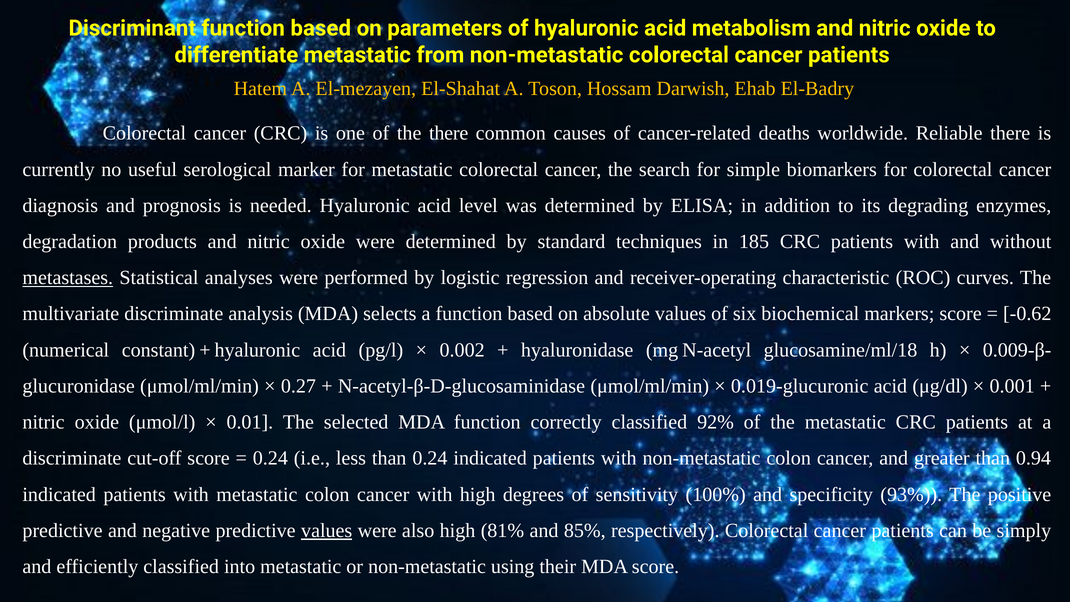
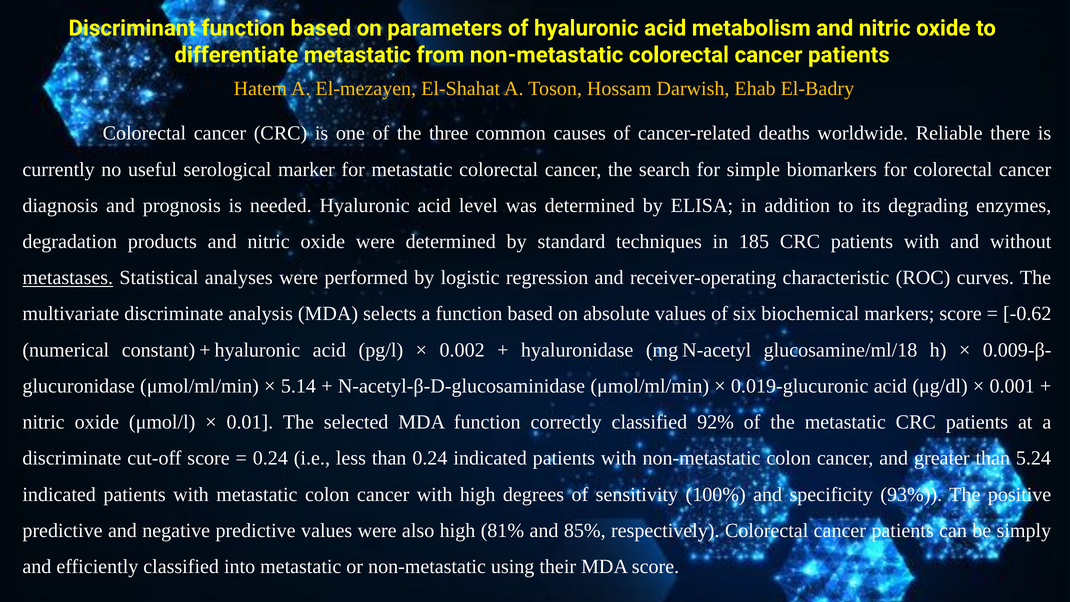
the there: there -> three
0.27: 0.27 -> 5.14
0.94: 0.94 -> 5.24
values at (327, 530) underline: present -> none
